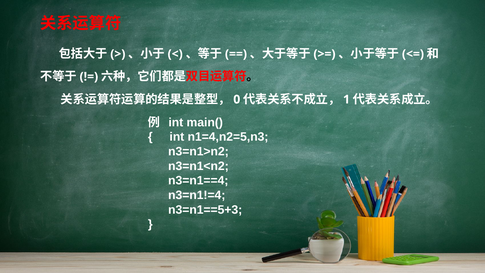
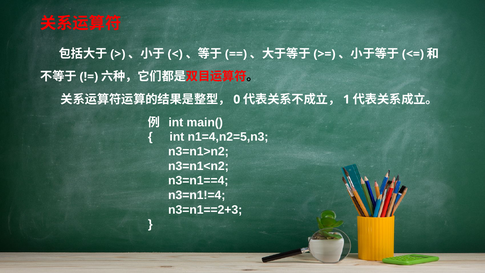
n3=n1==5+3: n3=n1==5+3 -> n3=n1==2+3
